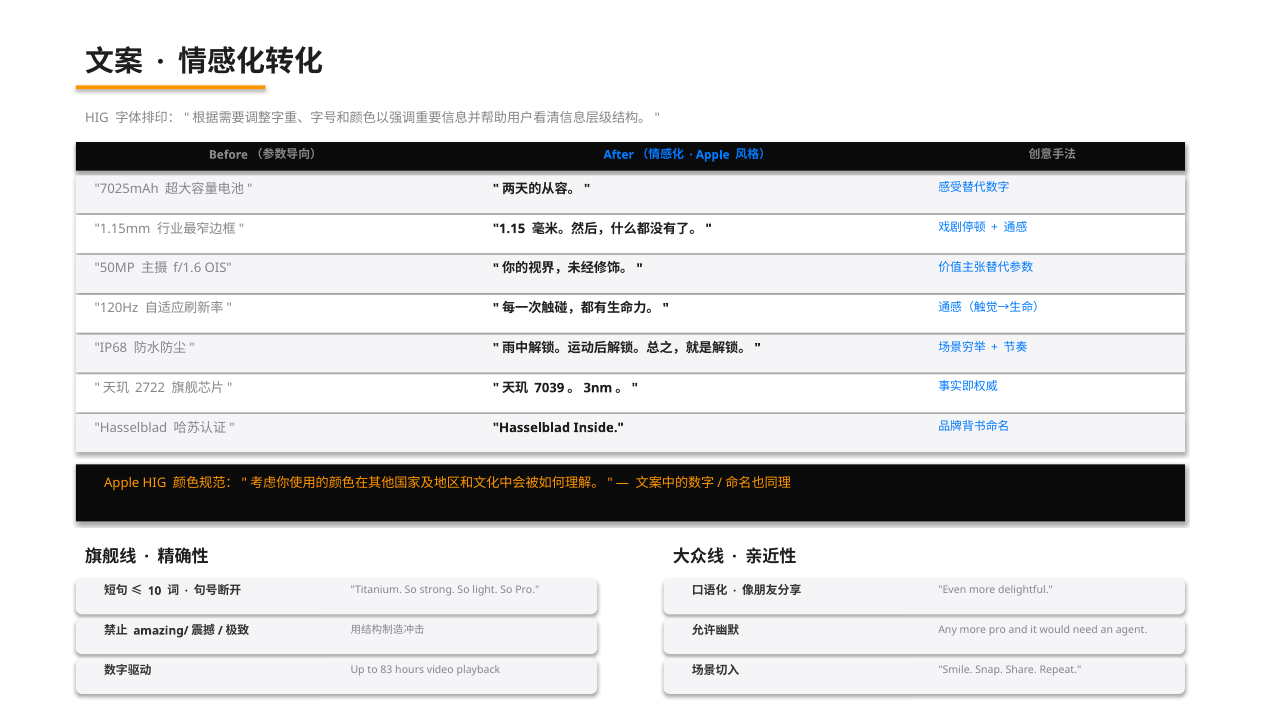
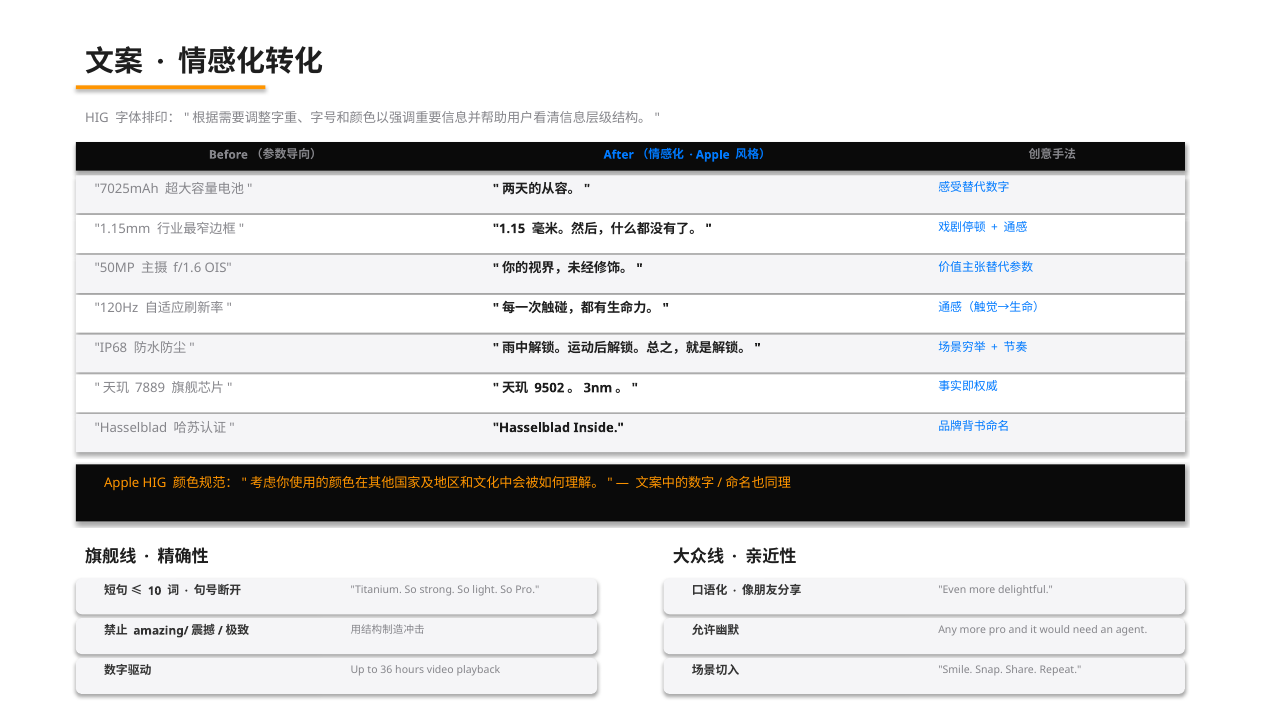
2722: 2722 -> 7889
7039: 7039 -> 9502
83: 83 -> 36
